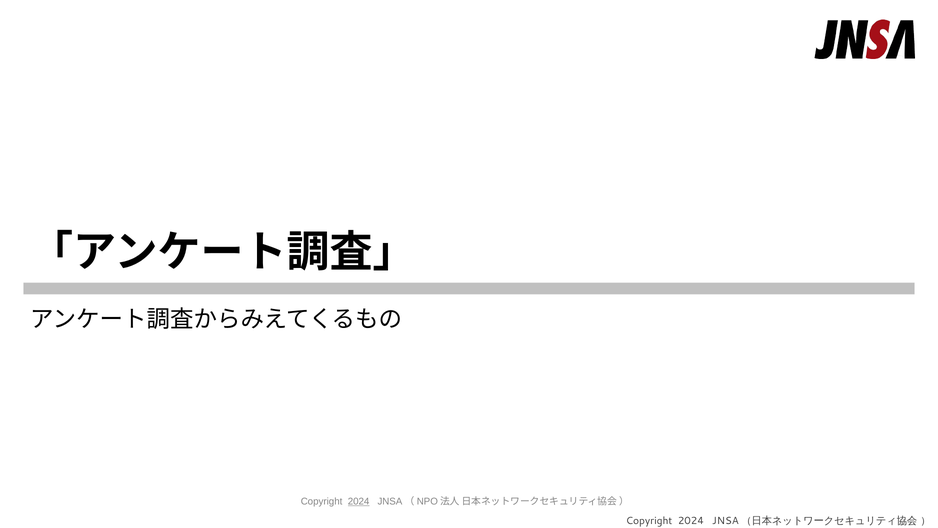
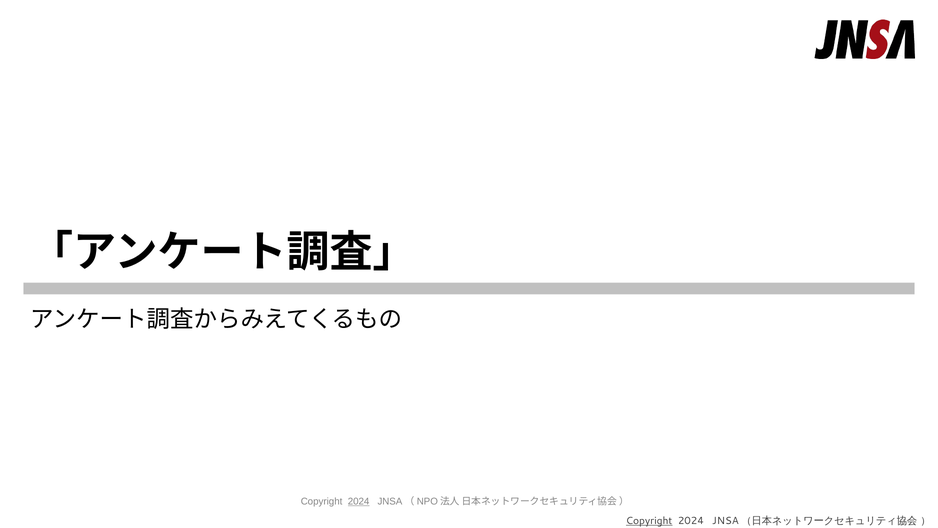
Copyright at (649, 520) underline: none -> present
